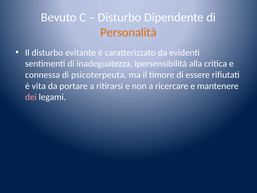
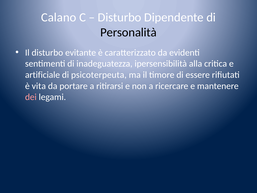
Bevuto: Bevuto -> Calano
Personalità colour: orange -> black
connessa: connessa -> artificiale
